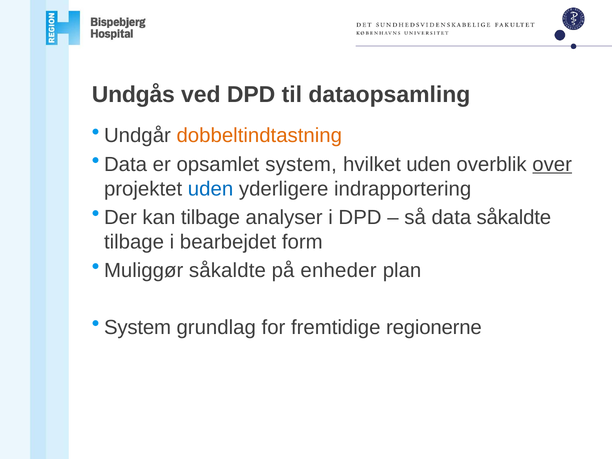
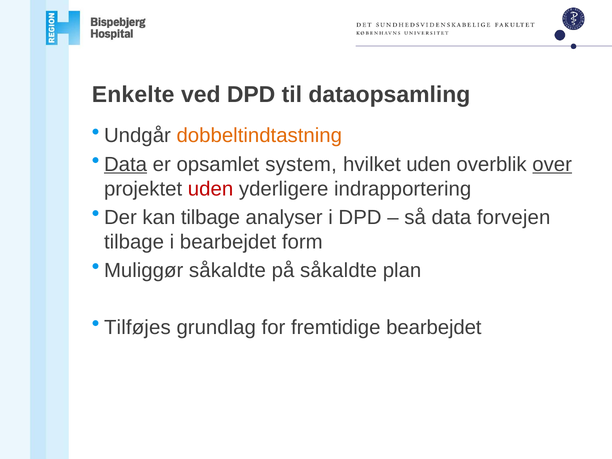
Undgås: Undgås -> Enkelte
Data at (126, 164) underline: none -> present
uden at (211, 189) colour: blue -> red
data såkaldte: såkaldte -> forvejen
på enheder: enheder -> såkaldte
System at (138, 327): System -> Tilføjes
fremtidige regionerne: regionerne -> bearbejdet
